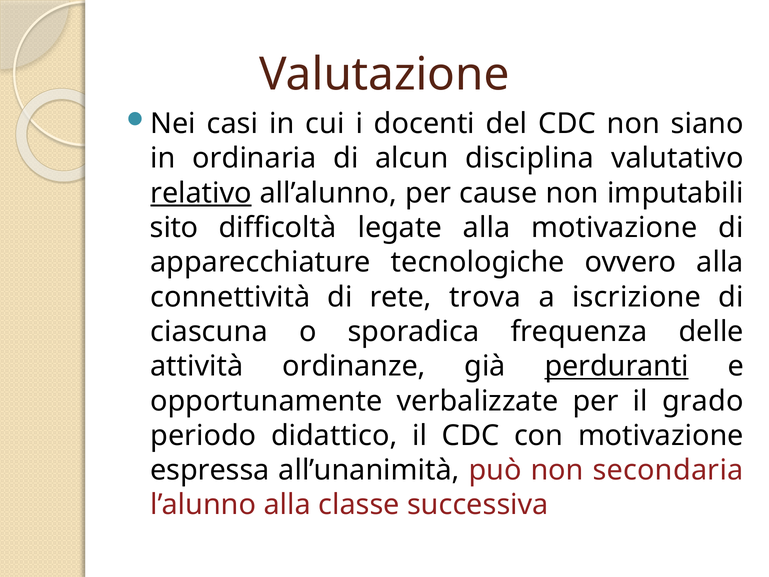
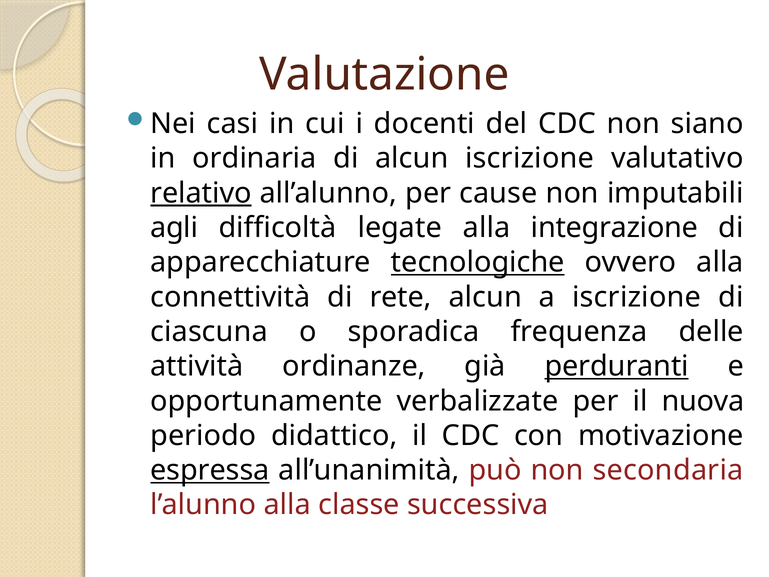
alcun disciplina: disciplina -> iscrizione
sito: sito -> agli
alla motivazione: motivazione -> integrazione
tecnologiche underline: none -> present
rete trova: trova -> alcun
grado: grado -> nuova
espressa underline: none -> present
